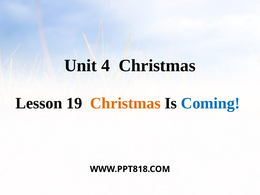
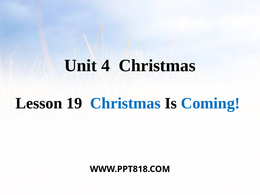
Christmas at (125, 103) colour: orange -> blue
